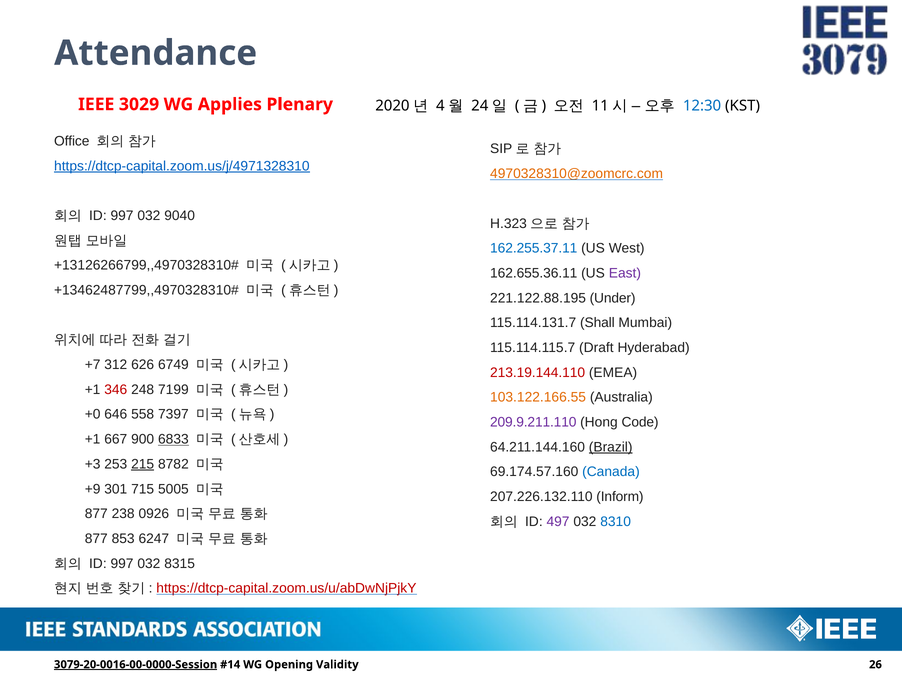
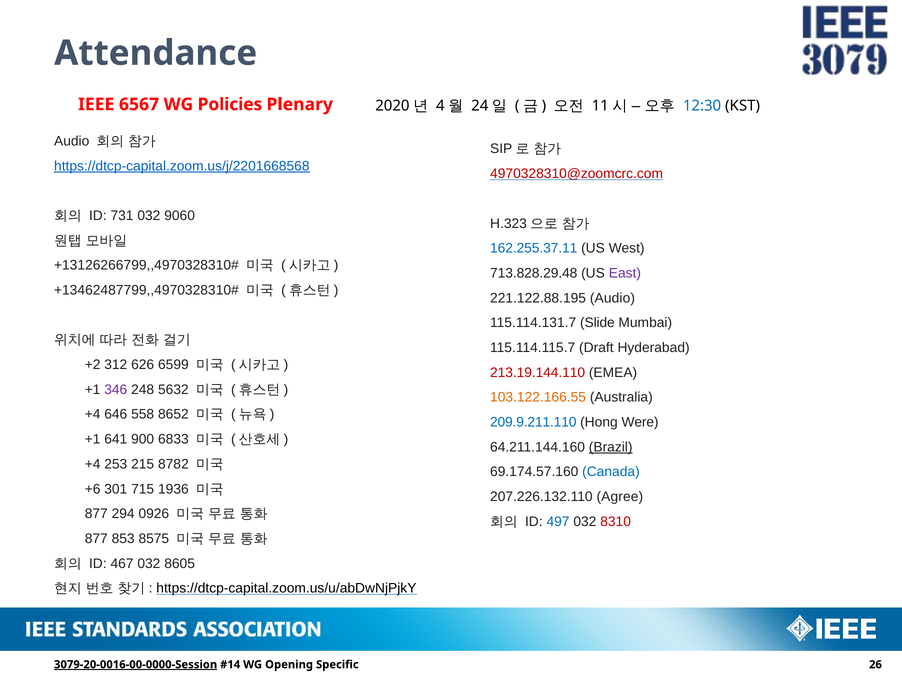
3029: 3029 -> 6567
Applies: Applies -> Policies
Office at (72, 141): Office -> Audio
https://dtcp-capital.zoom.us/j/4971328310: https://dtcp-capital.zoom.us/j/4971328310 -> https://dtcp-capital.zoom.us/j/2201668568
4970328310@zoomcrc.com colour: orange -> red
997 at (122, 216): 997 -> 731
9040: 9040 -> 9060
162.655.36.11: 162.655.36.11 -> 713.828.29.48
221.122.88.195 Under: Under -> Audio
Shall: Shall -> Slide
+7: +7 -> +2
6749: 6749 -> 6599
346 colour: red -> purple
7199: 7199 -> 5632
+0 at (93, 414): +0 -> +4
7397: 7397 -> 8652
209.9.211.110 colour: purple -> blue
Code: Code -> Were
667: 667 -> 641
6833 underline: present -> none
+3 at (93, 464): +3 -> +4
215 underline: present -> none
+9: +9 -> +6
5005: 5005 -> 1936
Inform: Inform -> Agree
238: 238 -> 294
497 colour: purple -> blue
8310 colour: blue -> red
6247: 6247 -> 8575
997 at (122, 563): 997 -> 467
8315: 8315 -> 8605
https://dtcp-capital.zoom.us/u/abDwNjPjkY colour: red -> black
Validity: Validity -> Specific
